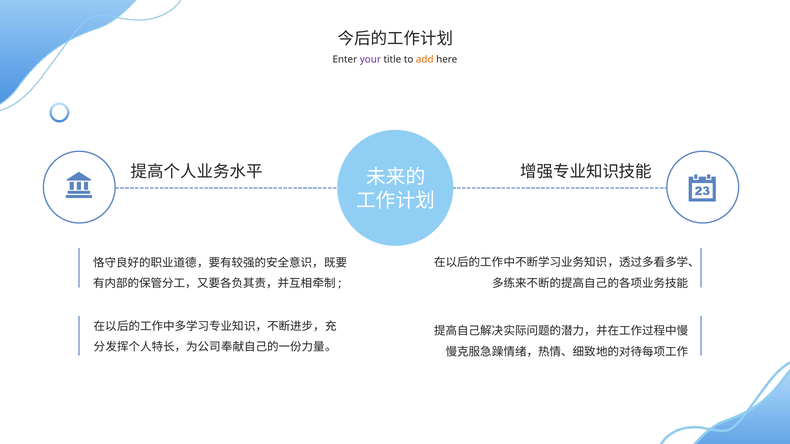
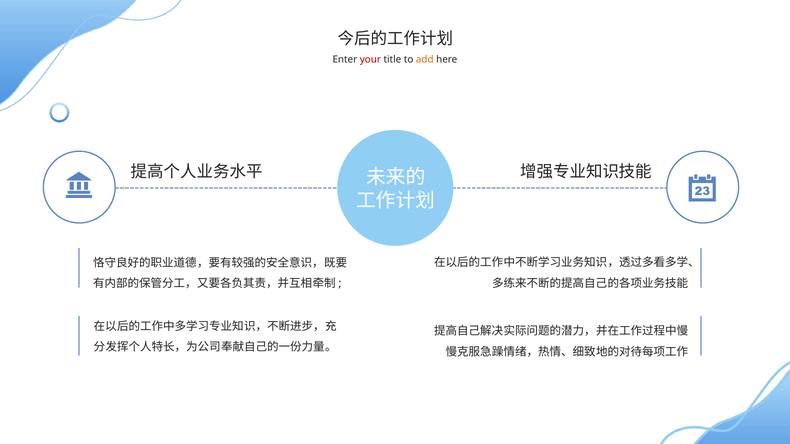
your colour: purple -> red
